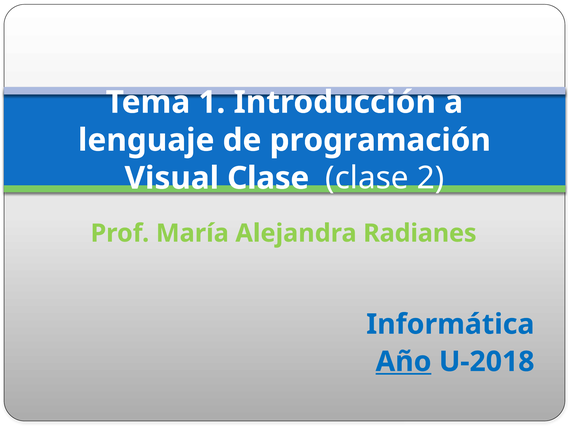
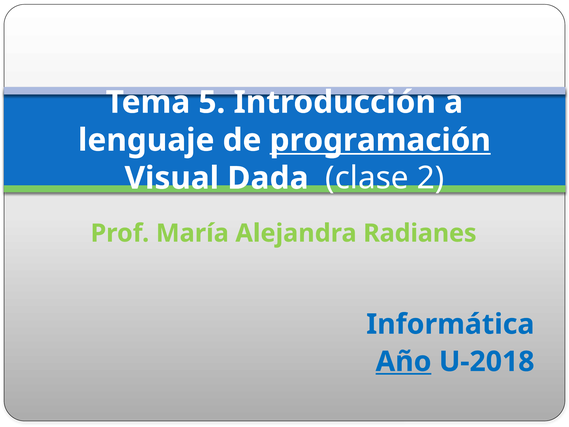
1: 1 -> 5
programación underline: none -> present
Visual Clase: Clase -> Dada
